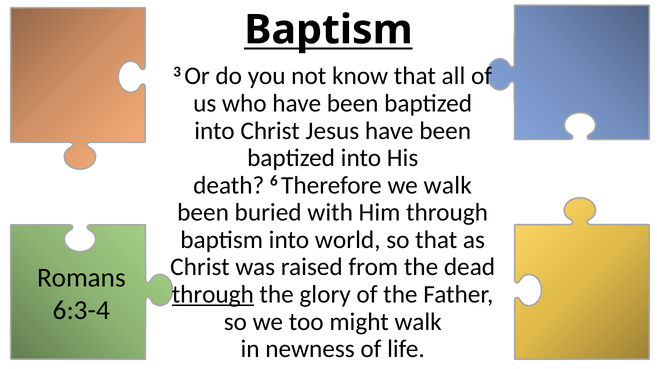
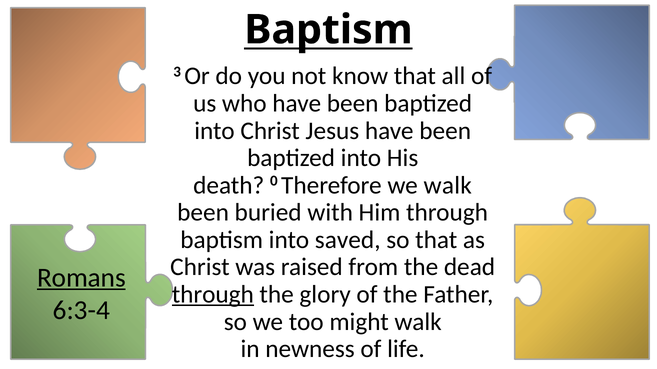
6: 6 -> 0
world: world -> saved
Romans underline: none -> present
